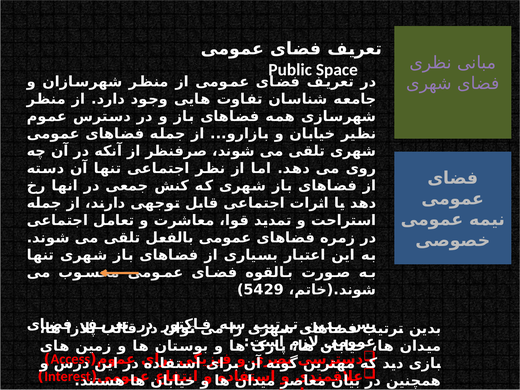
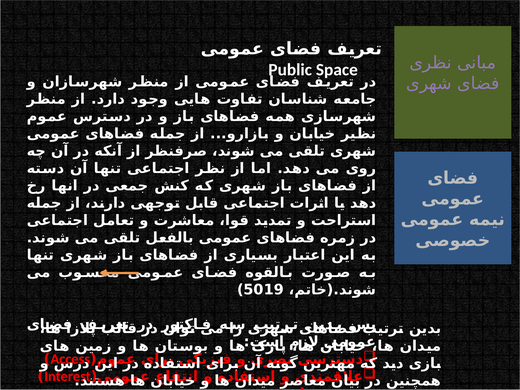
5429: 5429 -> 5019
